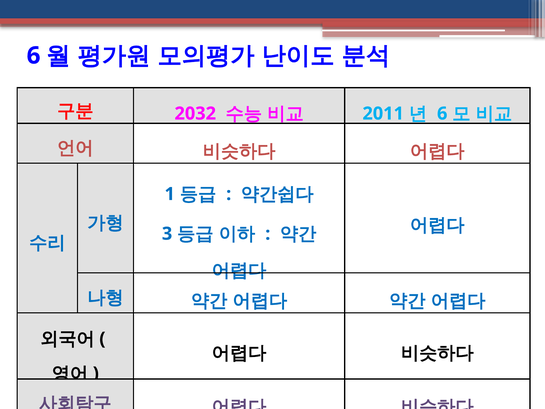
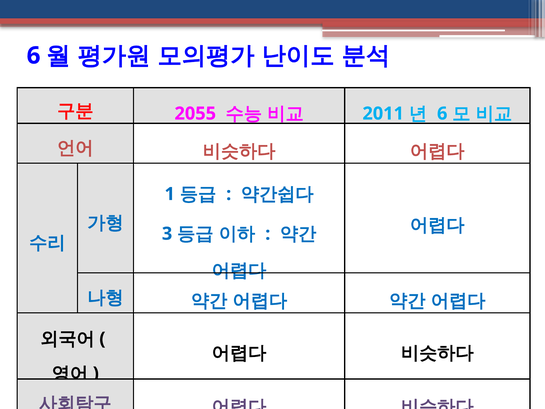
2032: 2032 -> 2055
